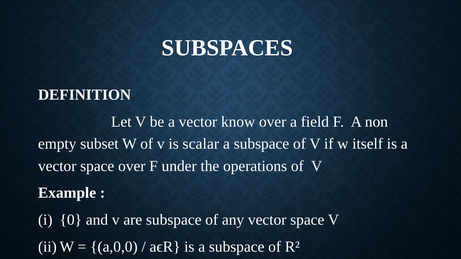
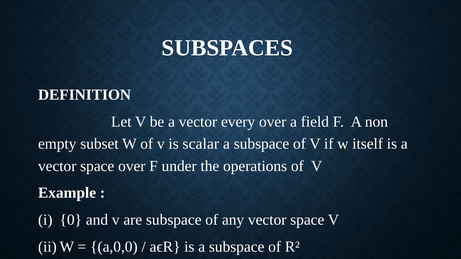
know: know -> every
